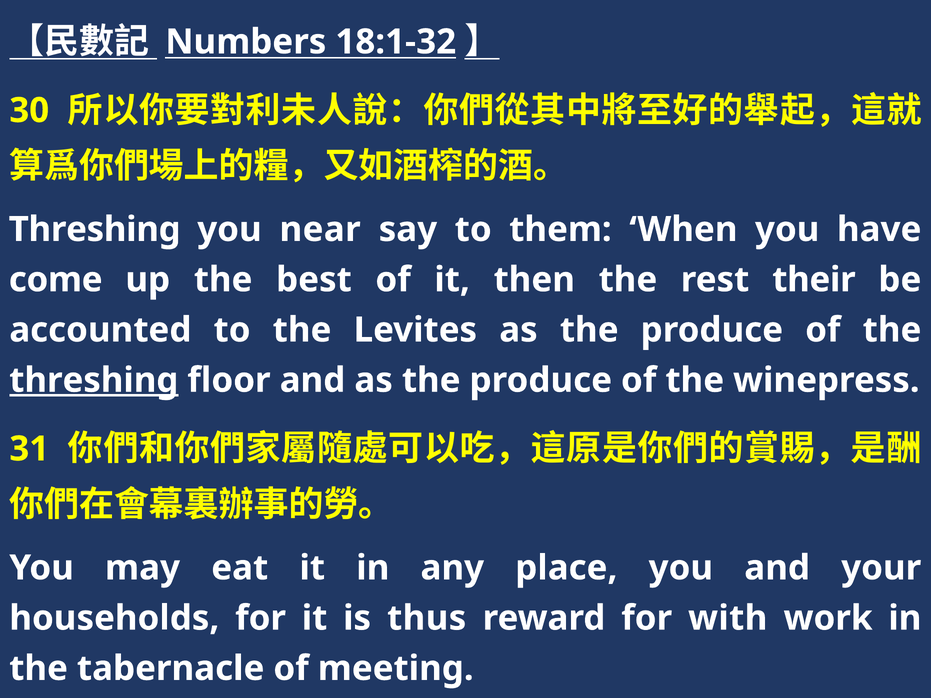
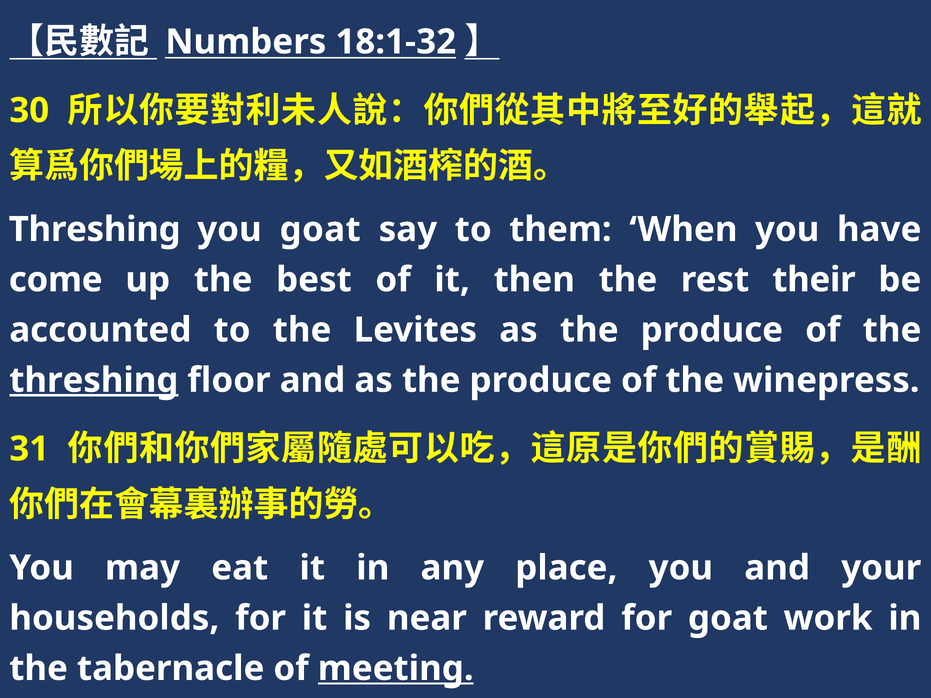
you near: near -> goat
thus: thus -> near
for with: with -> goat
meeting underline: none -> present
